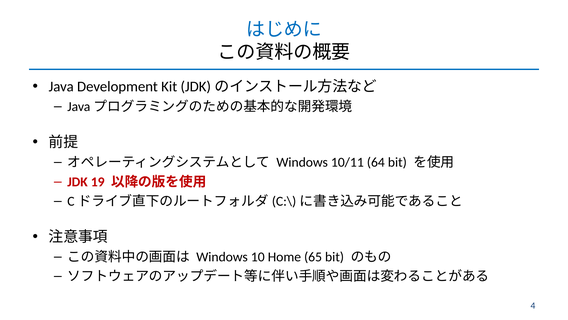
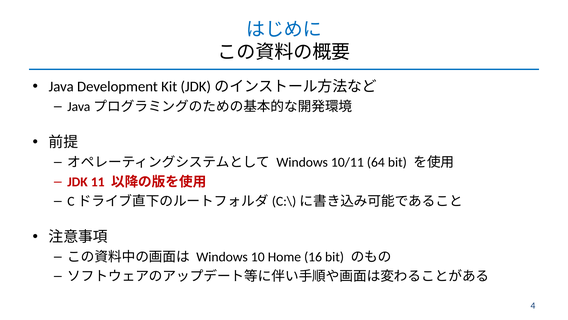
19: 19 -> 11
65: 65 -> 16
